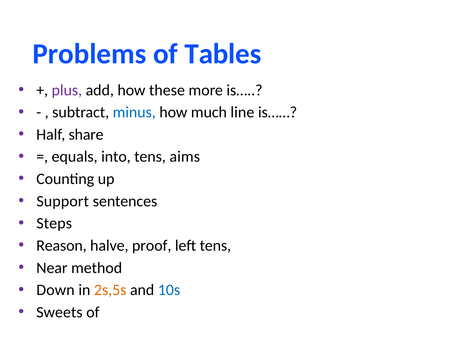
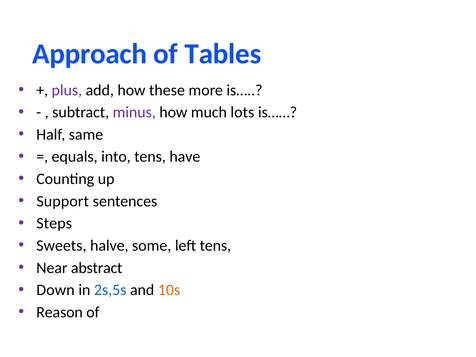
Problems: Problems -> Approach
minus colour: blue -> purple
line: line -> lots
share: share -> same
aims: aims -> have
Reason: Reason -> Sweets
proof: proof -> some
method: method -> abstract
2s,5s colour: orange -> blue
10s colour: blue -> orange
Sweets: Sweets -> Reason
